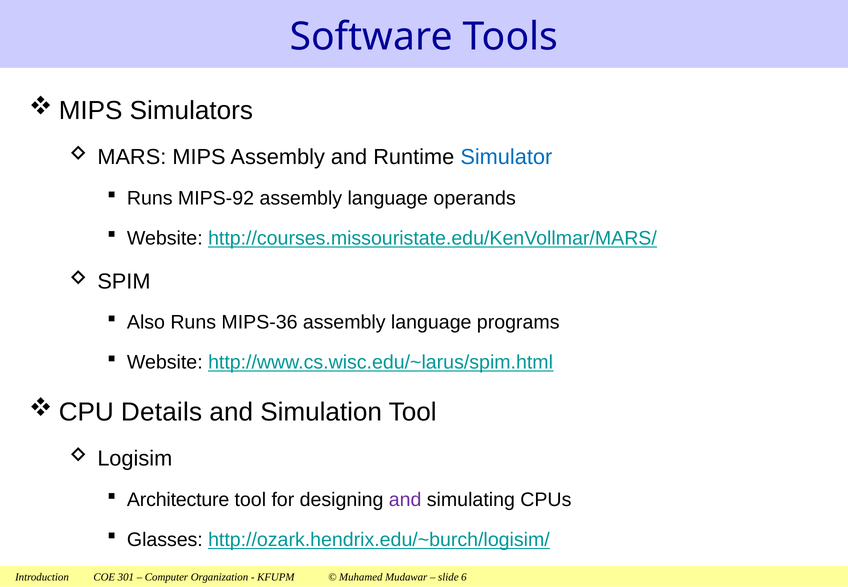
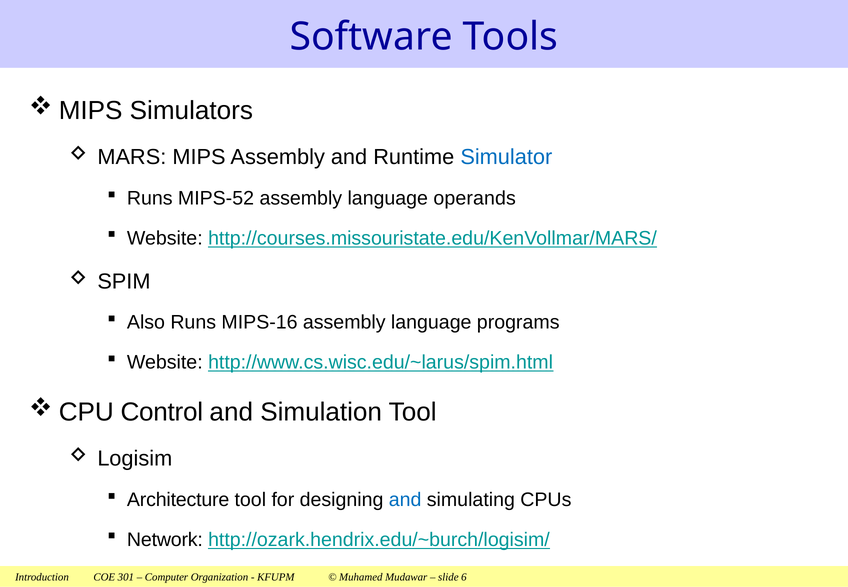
MIPS-92: MIPS-92 -> MIPS-52
MIPS-36: MIPS-36 -> MIPS-16
Details: Details -> Control
and at (405, 500) colour: purple -> blue
Glasses: Glasses -> Network
